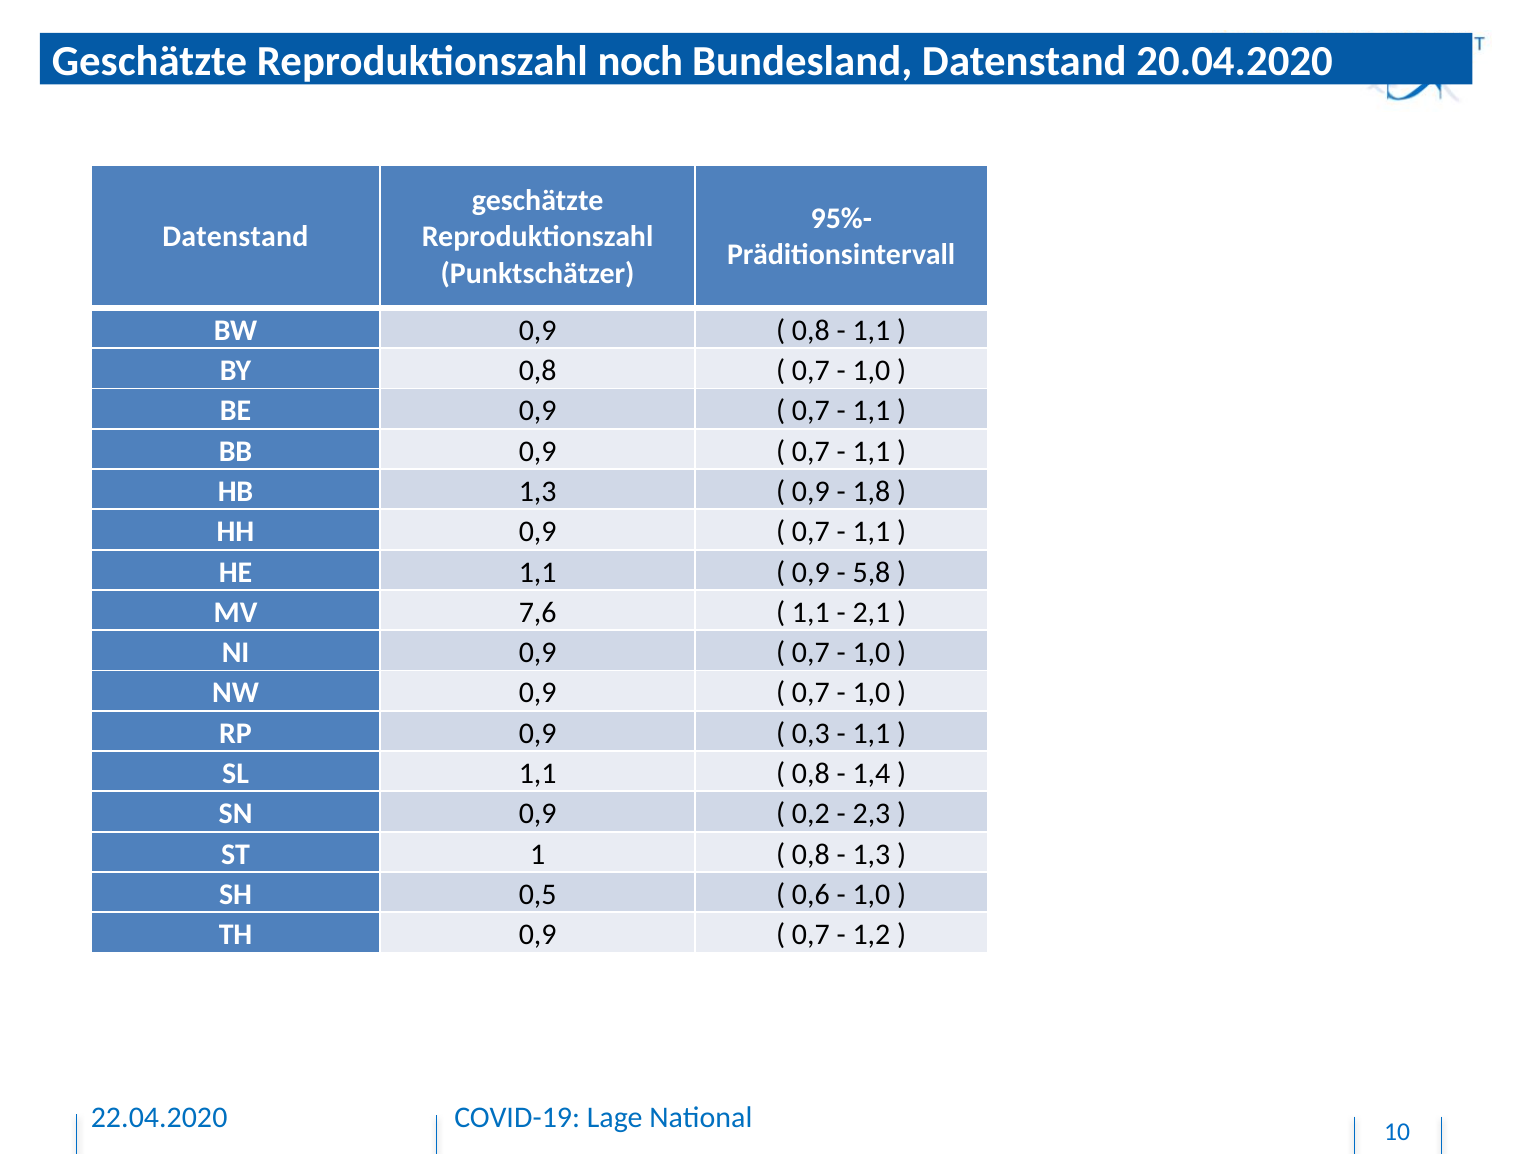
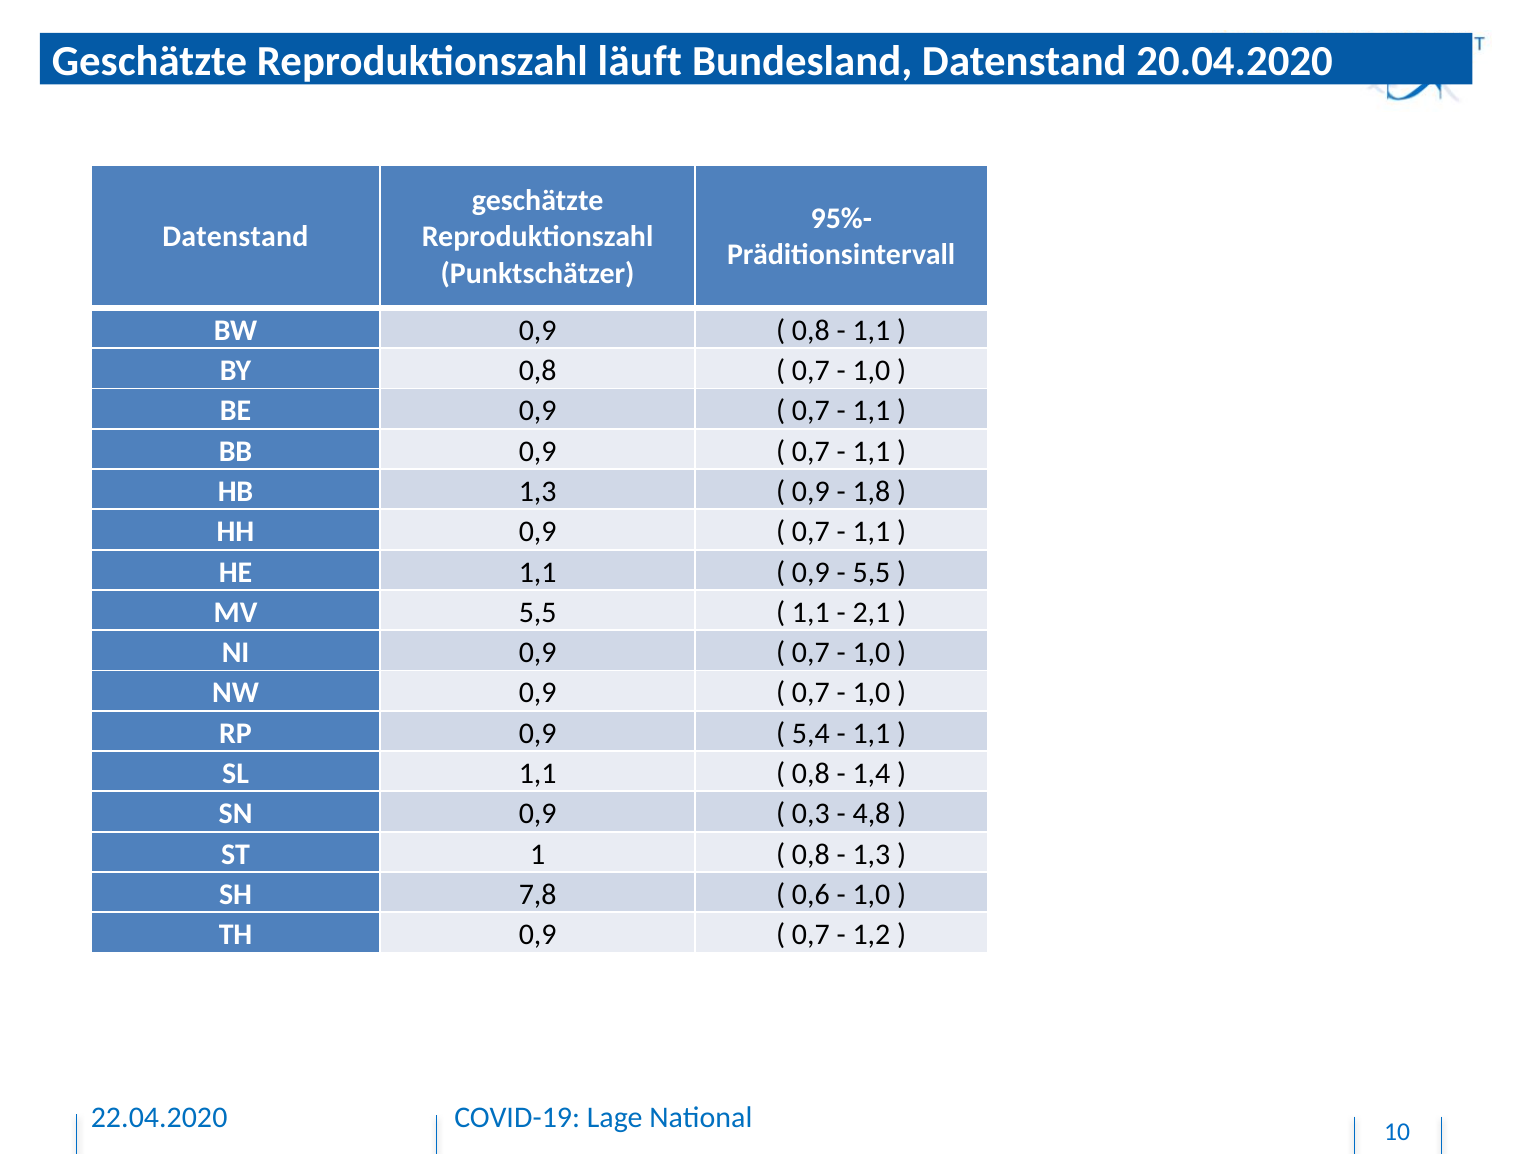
noch: noch -> läuft
5,8 at (871, 572): 5,8 -> 5,5
MV 7,6: 7,6 -> 5,5
0,3: 0,3 -> 5,4
0,2: 0,2 -> 0,3
2,3: 2,3 -> 4,8
0,5: 0,5 -> 7,8
